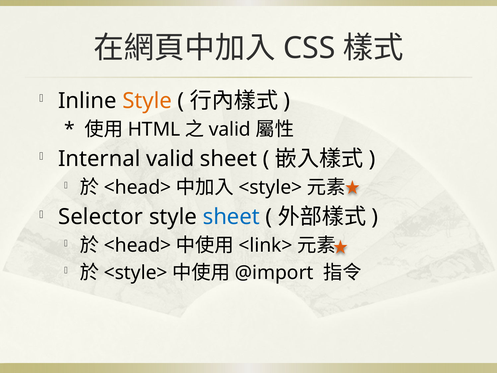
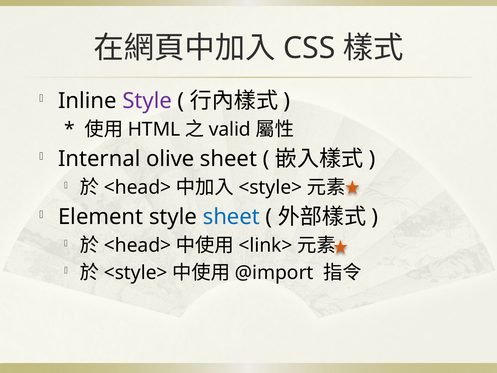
Style at (147, 101) colour: orange -> purple
Internal valid: valid -> olive
Selector: Selector -> Element
